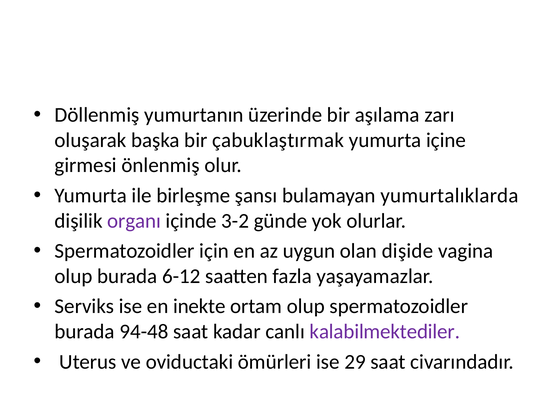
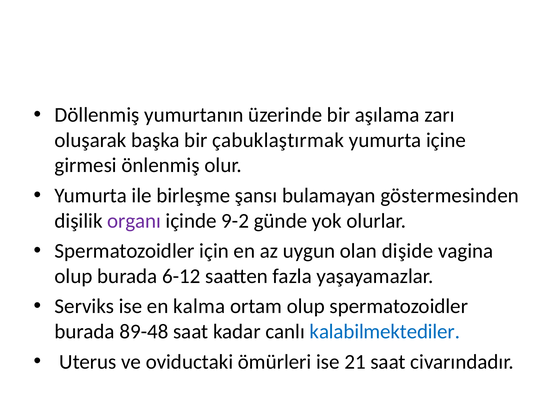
yumurtalıklarda: yumurtalıklarda -> göstermesinden
3-2: 3-2 -> 9-2
inekte: inekte -> kalma
94-48: 94-48 -> 89-48
kalabilmektediler colour: purple -> blue
29: 29 -> 21
